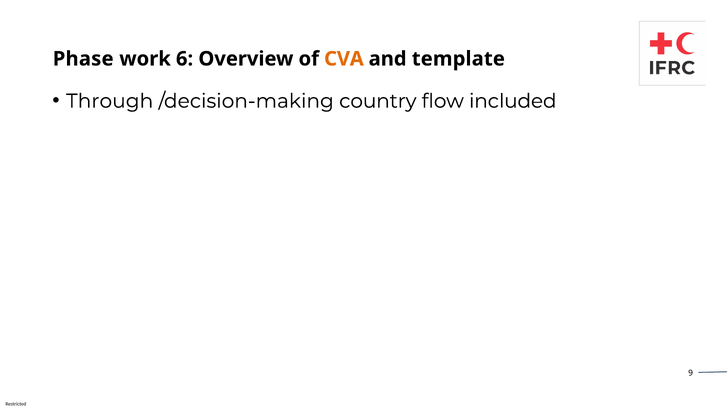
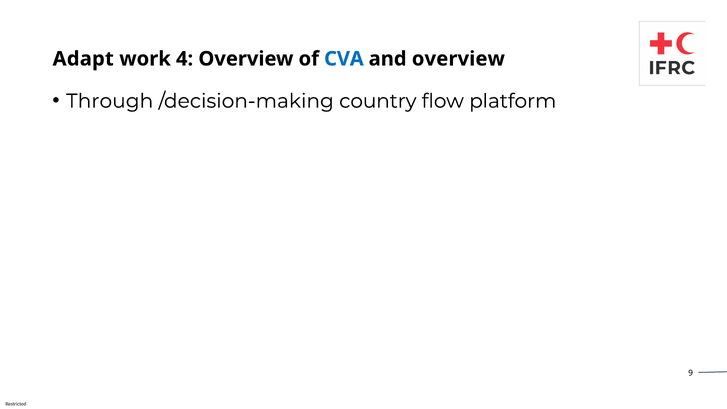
Phase: Phase -> Adapt
6: 6 -> 4
CVA colour: orange -> blue
and template: template -> overview
included: included -> platform
